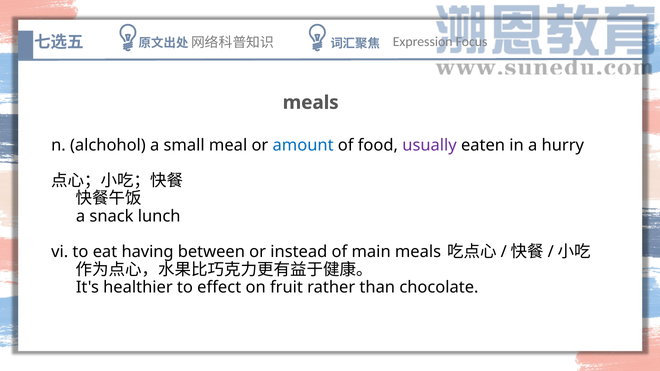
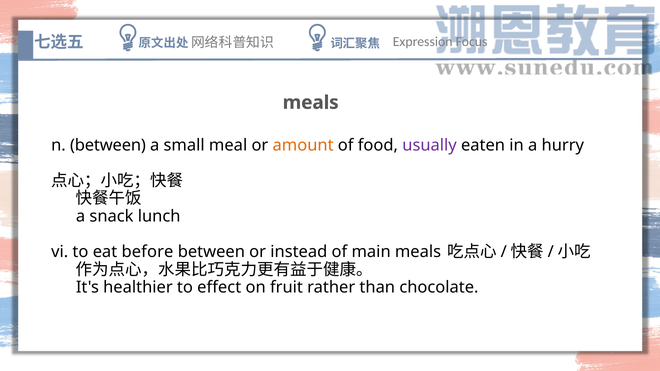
n alchohol: alchohol -> between
amount colour: blue -> orange
having: having -> before
